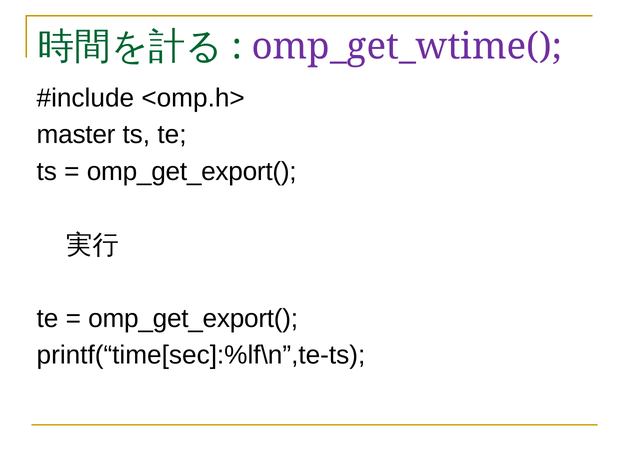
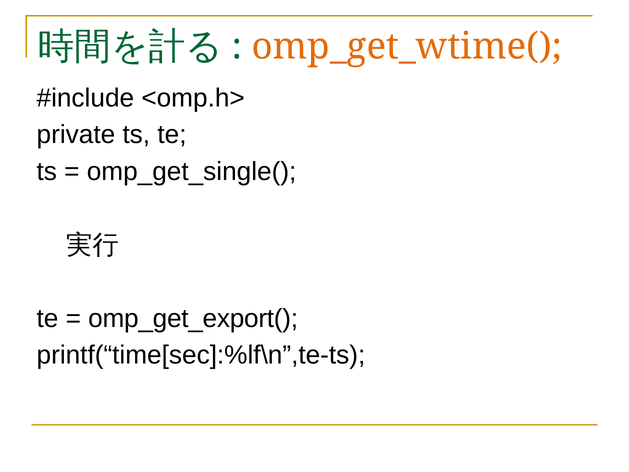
omp_get_wtime( colour: purple -> orange
master: master -> private
omp_get_export( at (192, 171): omp_get_export( -> omp_get_single(
